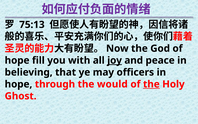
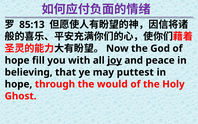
75:13: 75:13 -> 85:13
officers: officers -> puttest
the at (151, 84) underline: present -> none
